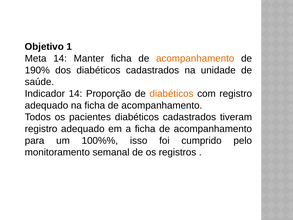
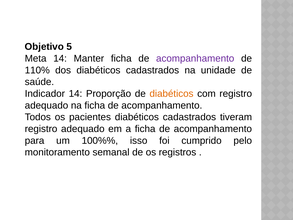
1: 1 -> 5
acompanhamento at (195, 58) colour: orange -> purple
190%: 190% -> 110%
